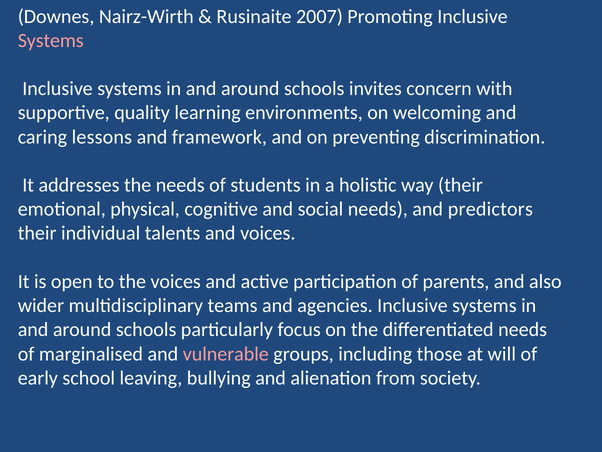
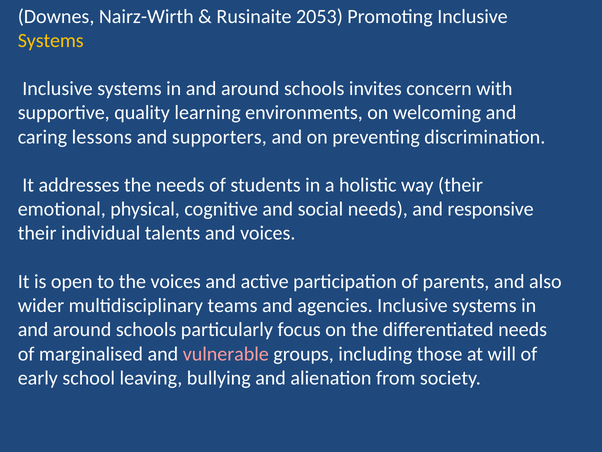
2007: 2007 -> 2053
Systems at (51, 40) colour: pink -> yellow
framework: framework -> supporters
predictors: predictors -> responsive
